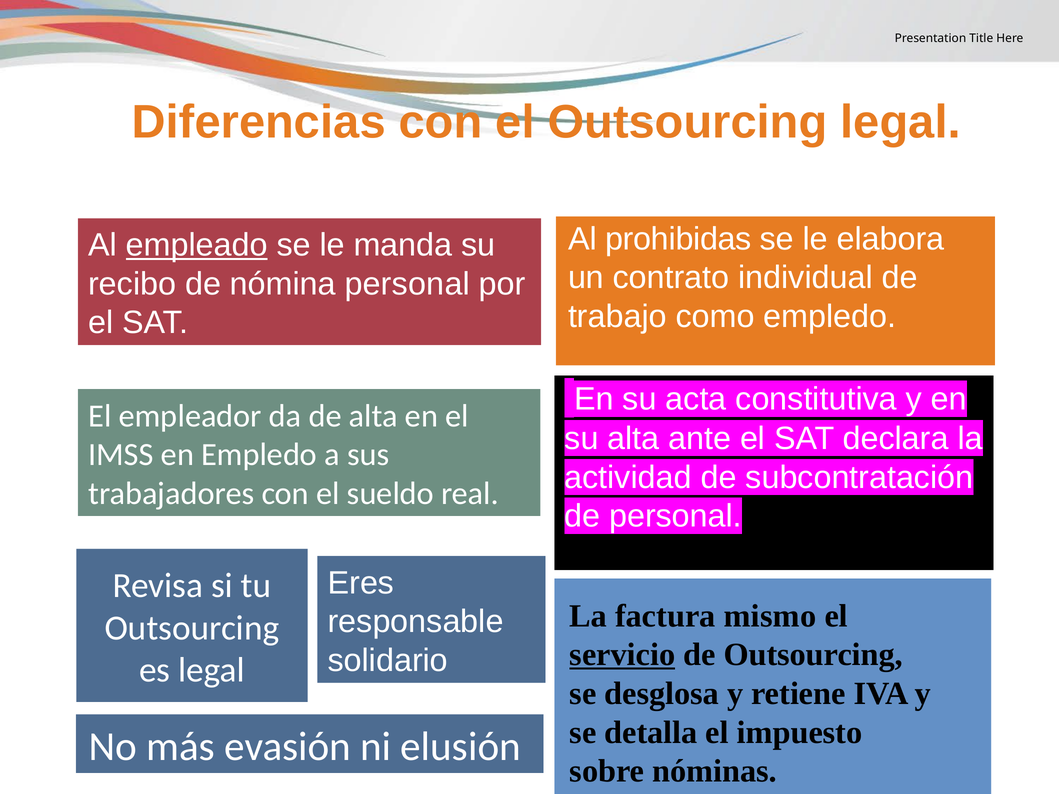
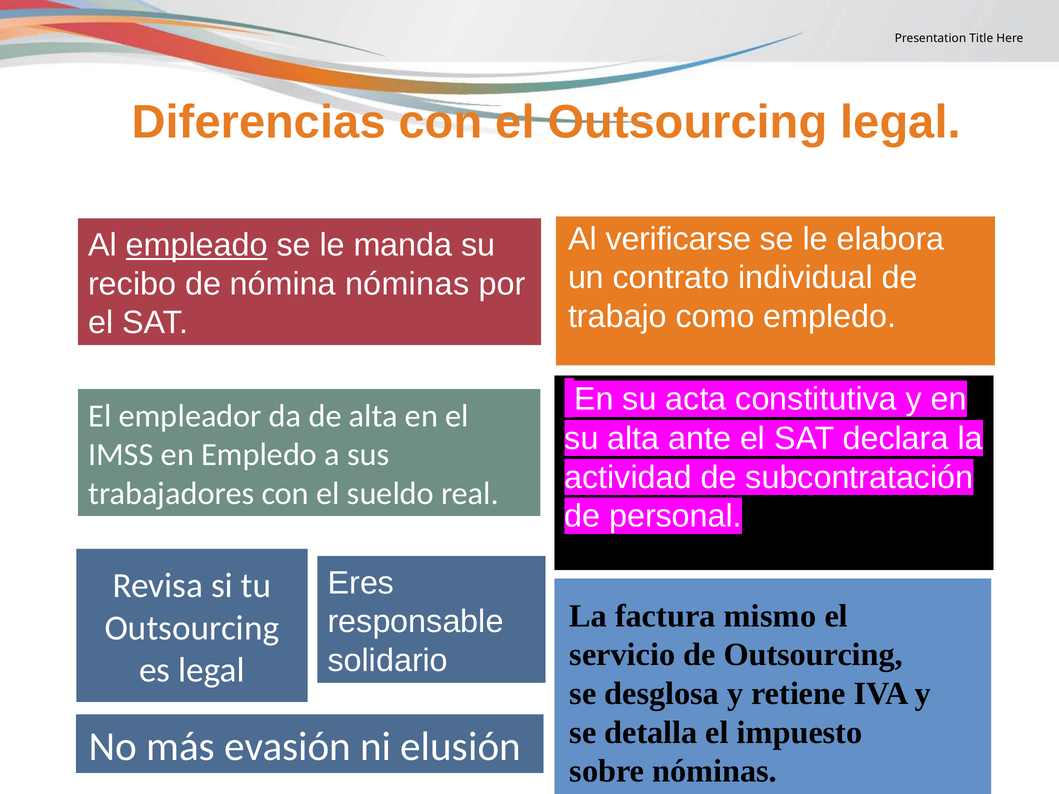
prohibidas: prohibidas -> verificarse
nómina personal: personal -> nóminas
servicio underline: present -> none
